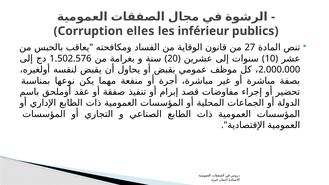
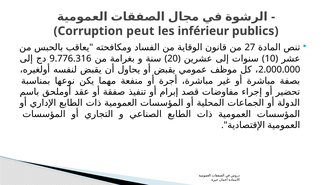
elles: elles -> peut
1.502.576: 1.502.576 -> 9.776.316
